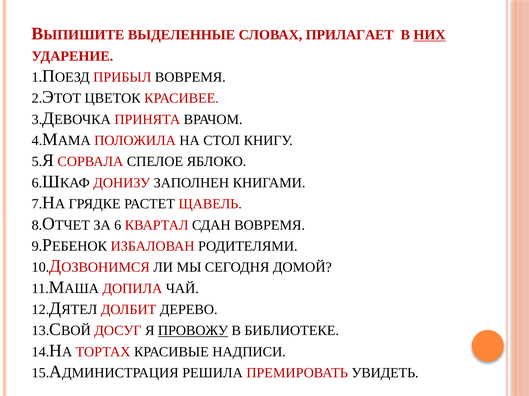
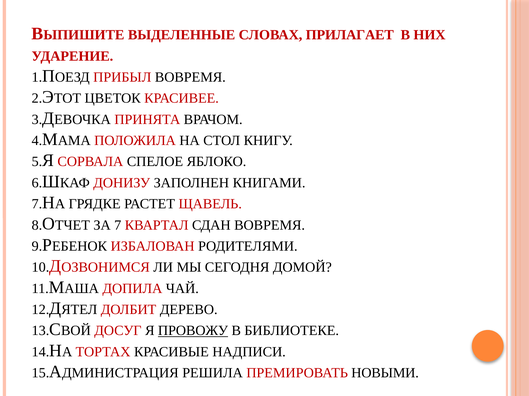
НИХ underline: present -> none
ЗА 6: 6 -> 7
УВИДЕТЬ: УВИДЕТЬ -> НОВЫМИ
